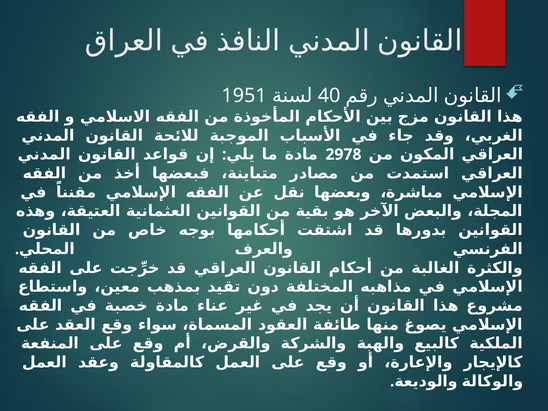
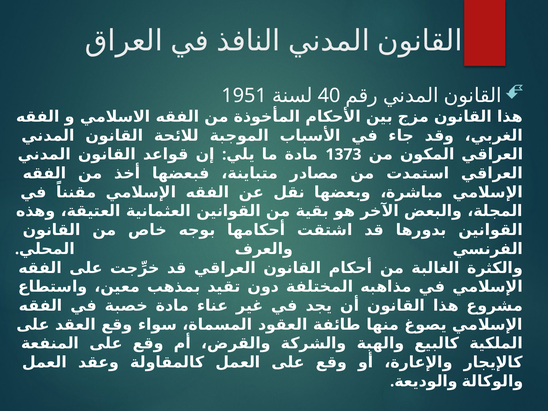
2978: 2978 -> 1373
